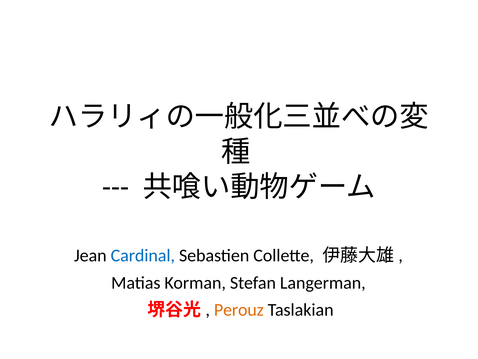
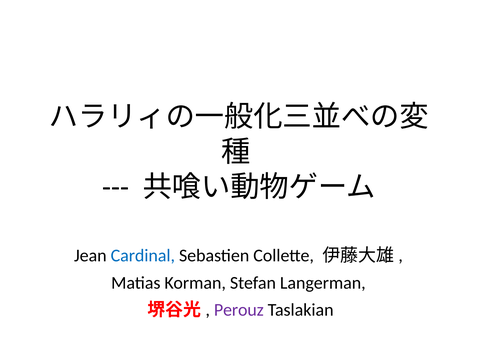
Perouz colour: orange -> purple
